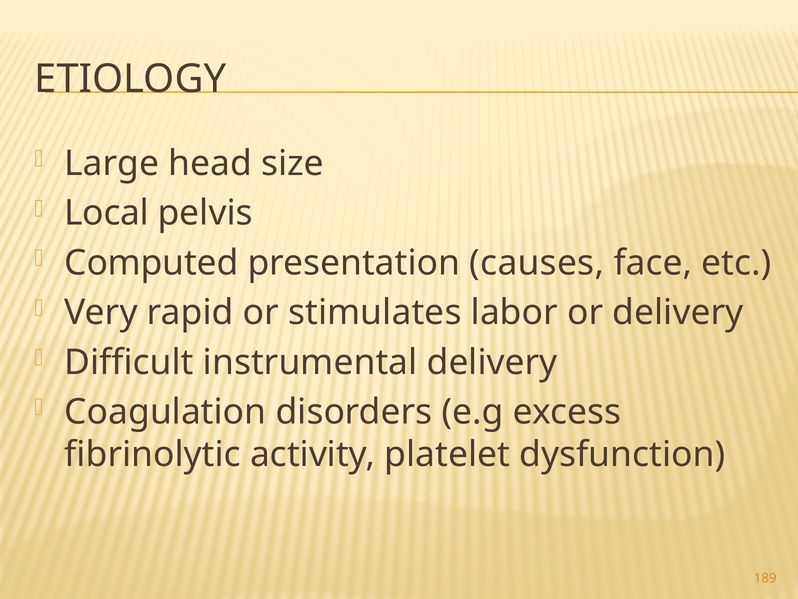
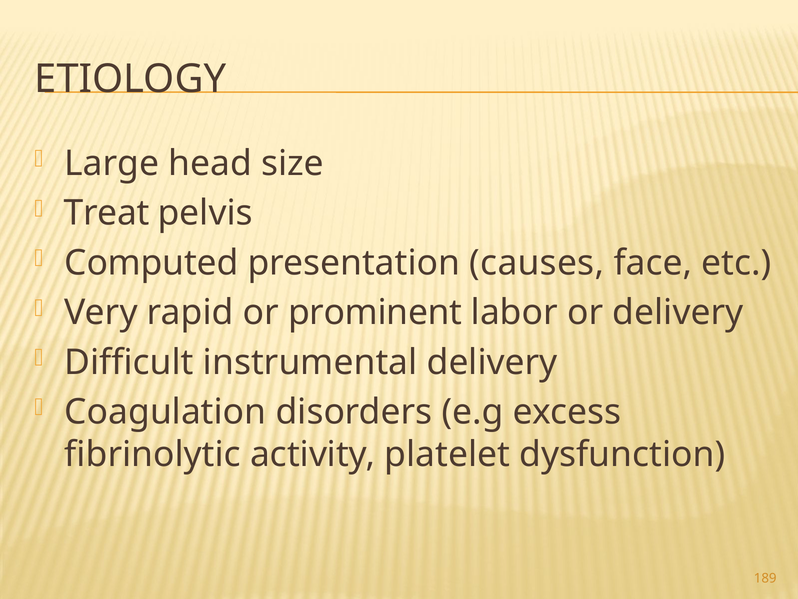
Local: Local -> Treat
stimulates: stimulates -> prominent
